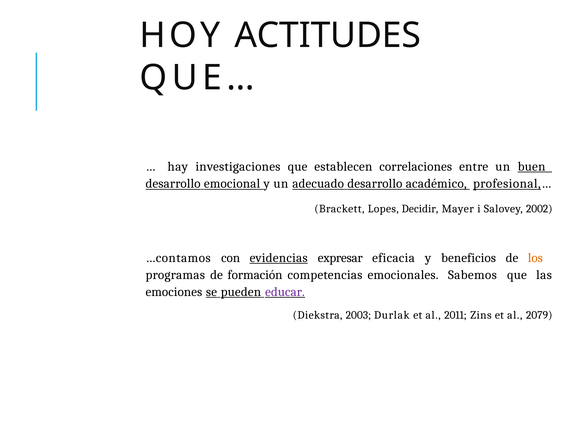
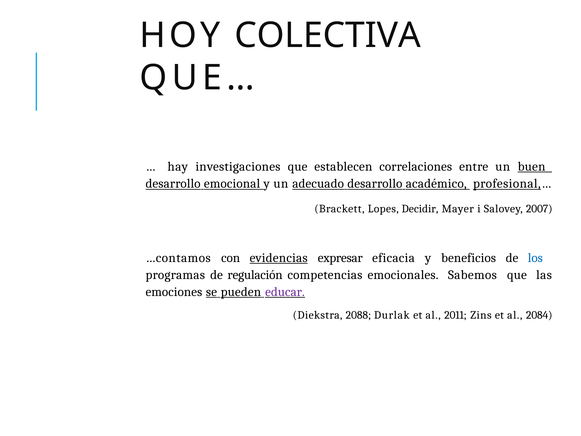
ACTITUDES: ACTITUDES -> COLECTIVA
2002: 2002 -> 2007
los colour: orange -> blue
formación: formación -> regulación
2003: 2003 -> 2088
2079: 2079 -> 2084
